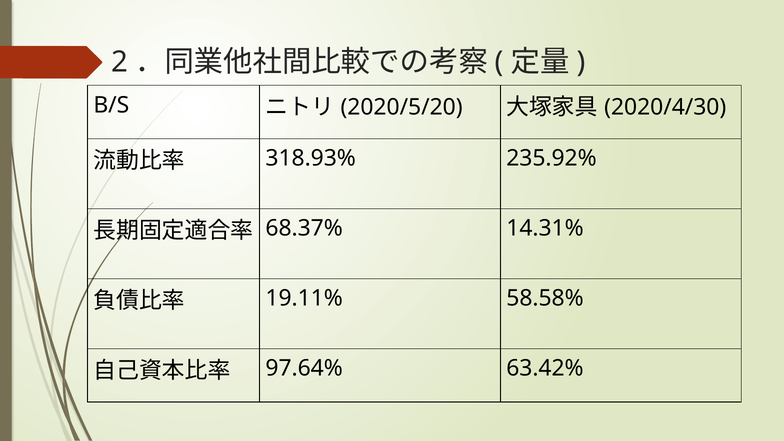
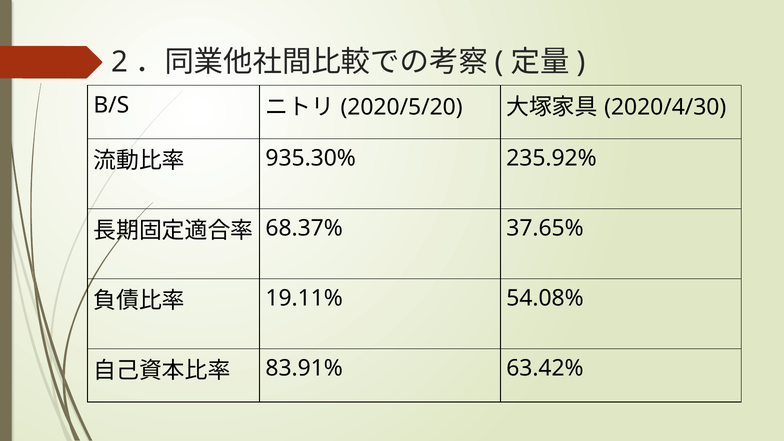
318.93%: 318.93% -> 935.30%
14.31%: 14.31% -> 37.65%
58.58%: 58.58% -> 54.08%
97.64%: 97.64% -> 83.91%
